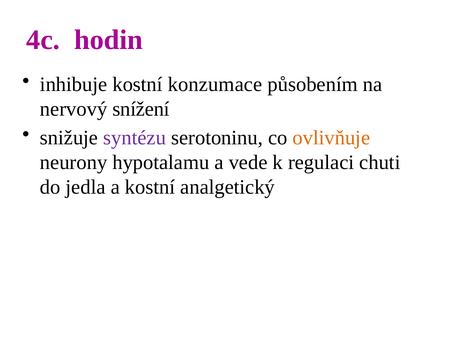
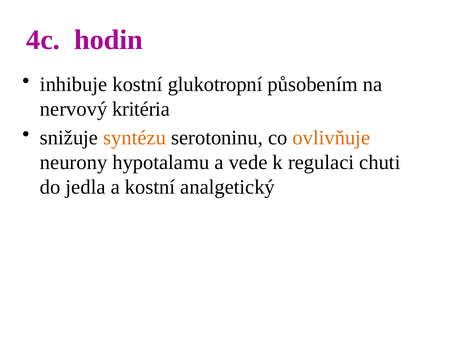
konzumace: konzumace -> glukotropní
snížení: snížení -> kritéria
syntézu colour: purple -> orange
